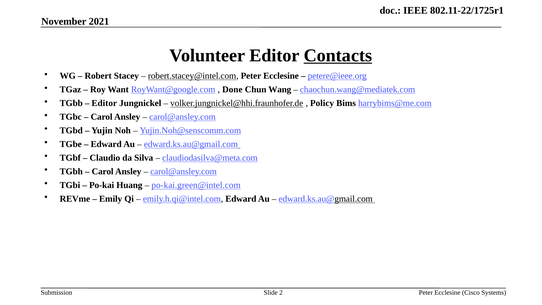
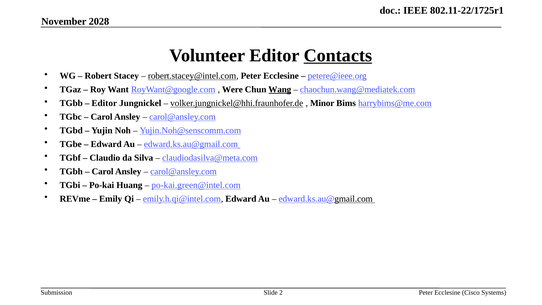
2021: 2021 -> 2028
Done: Done -> Were
Wang underline: none -> present
Policy: Policy -> Minor
